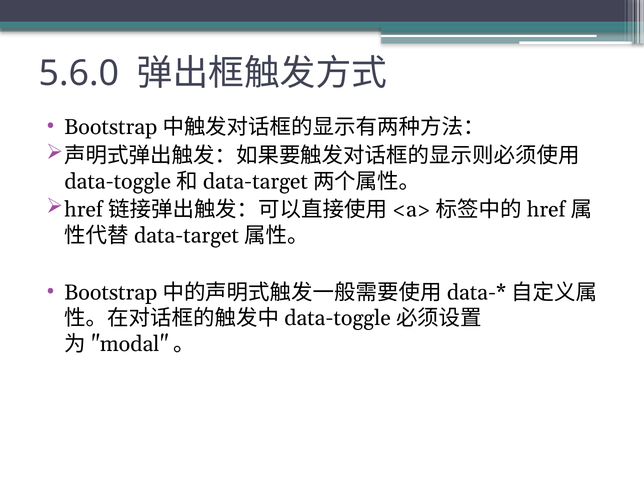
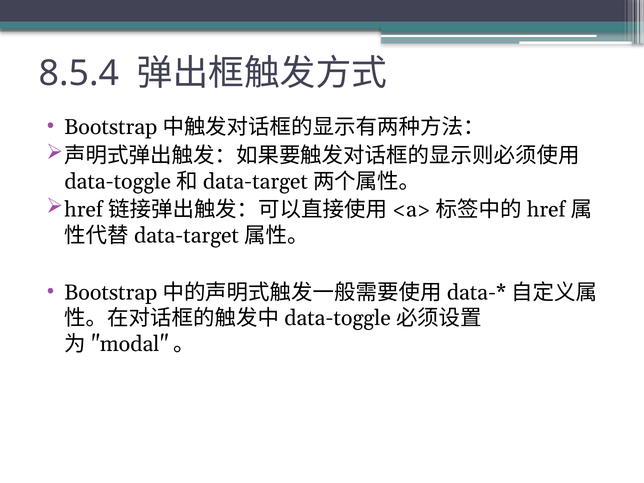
5.6.0: 5.6.0 -> 8.5.4
